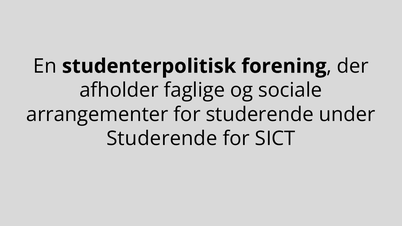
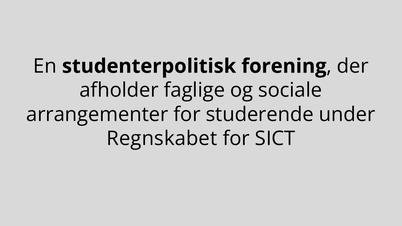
Studerende at (162, 139): Studerende -> Regnskabet
